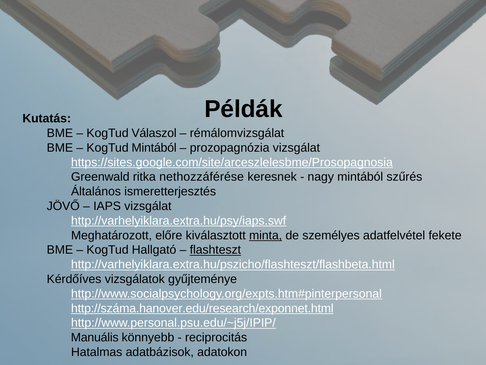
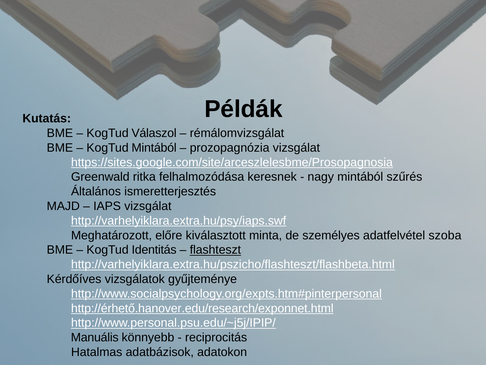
nethozzáférése: nethozzáférése -> felhalmozódása
JÖVŐ: JÖVŐ -> MAJD
minta underline: present -> none
fekete: fekete -> szoba
Hallgató: Hallgató -> Identitás
http://száma.hanover.edu/research/exponnet.html: http://száma.hanover.edu/research/exponnet.html -> http://érhető.hanover.edu/research/exponnet.html
